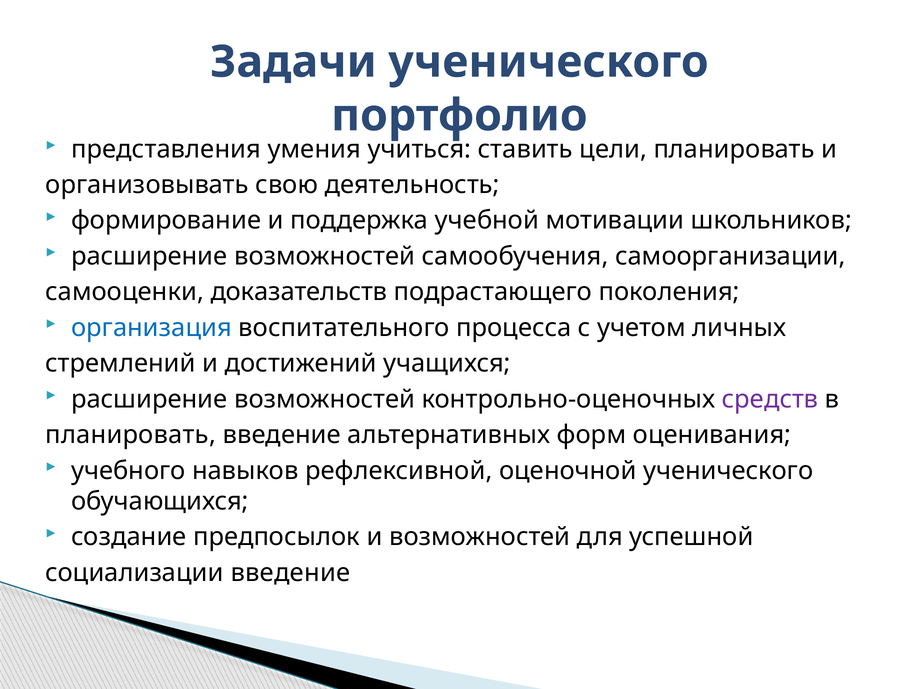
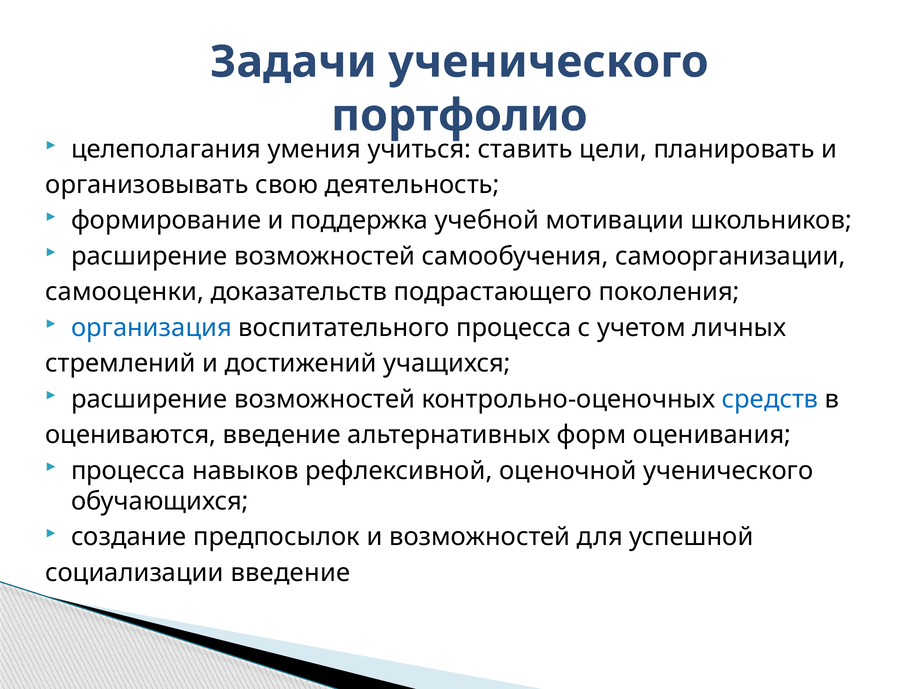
представления: представления -> целеполагания
средств colour: purple -> blue
планировать at (131, 435): планировать -> оцениваются
учебного at (128, 471): учебного -> процесса
